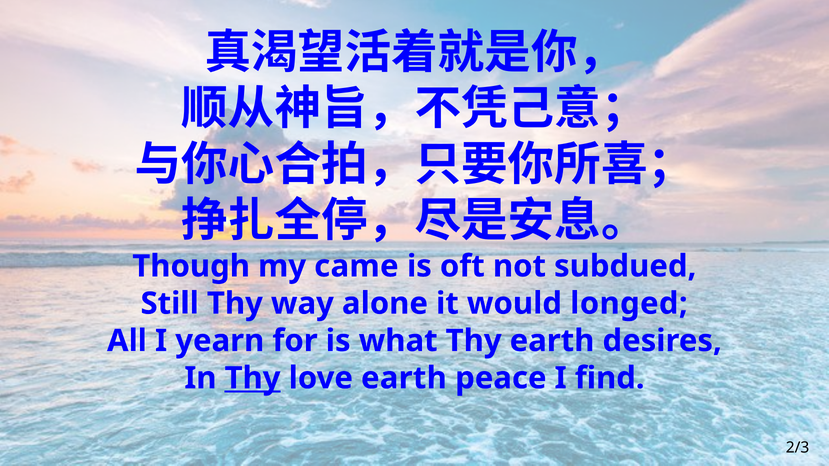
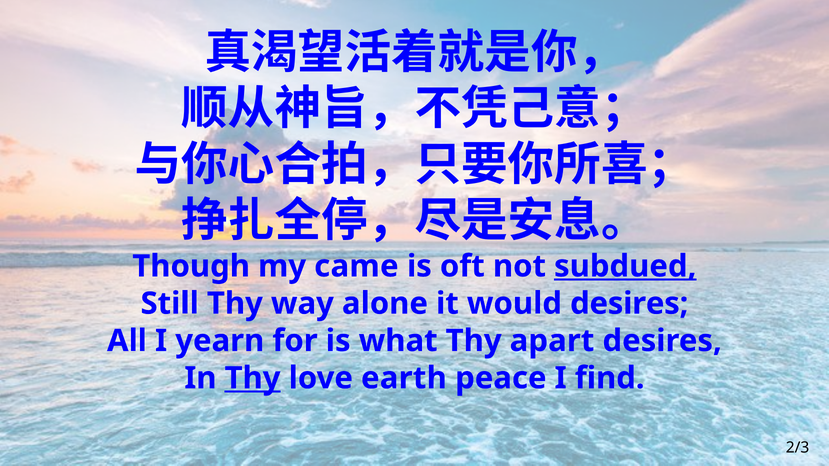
subdued underline: none -> present
would longed: longed -> desires
Thy earth: earth -> apart
